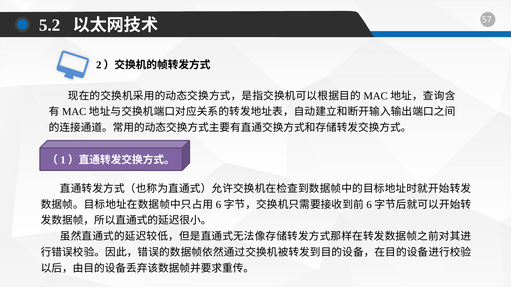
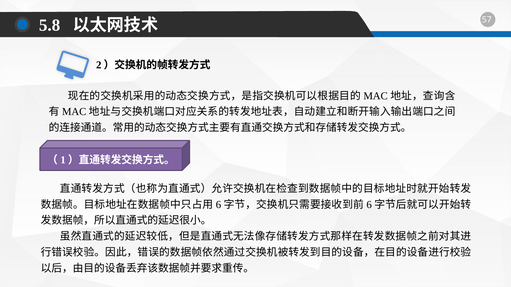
5.2: 5.2 -> 5.8
